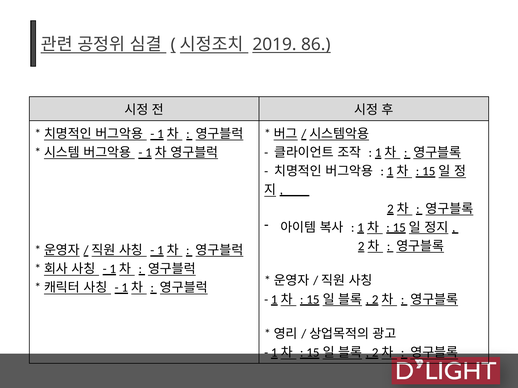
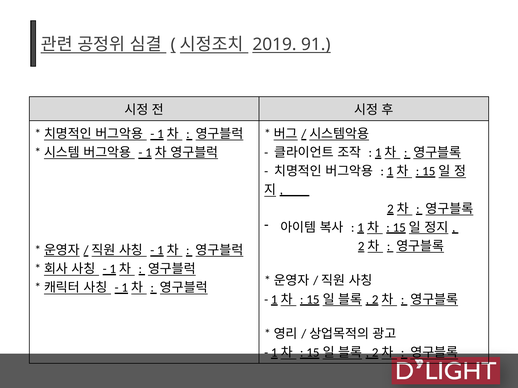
86: 86 -> 91
